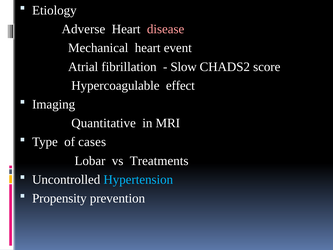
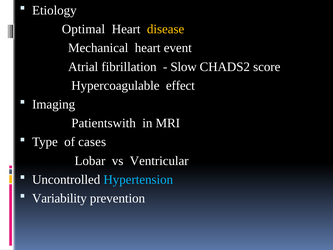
Adverse: Adverse -> Optimal
disease colour: pink -> yellow
Quantitative: Quantitative -> Patientswith
Treatments: Treatments -> Ventricular
Propensity: Propensity -> Variability
